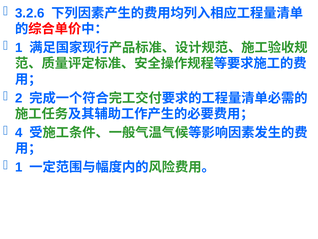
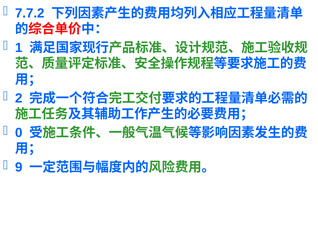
3.2.6: 3.2.6 -> 7.7.2
4: 4 -> 0
1 at (19, 167): 1 -> 9
